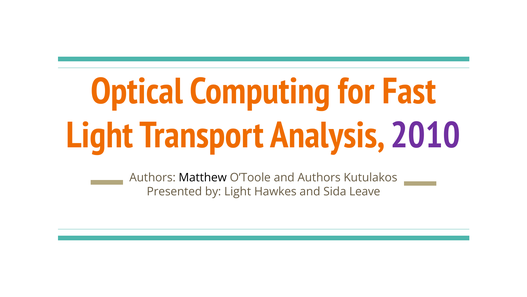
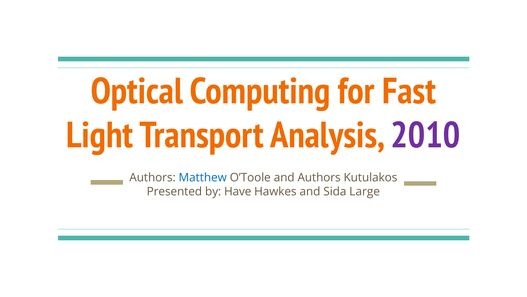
Matthew colour: black -> blue
by Light: Light -> Have
Leave: Leave -> Large
